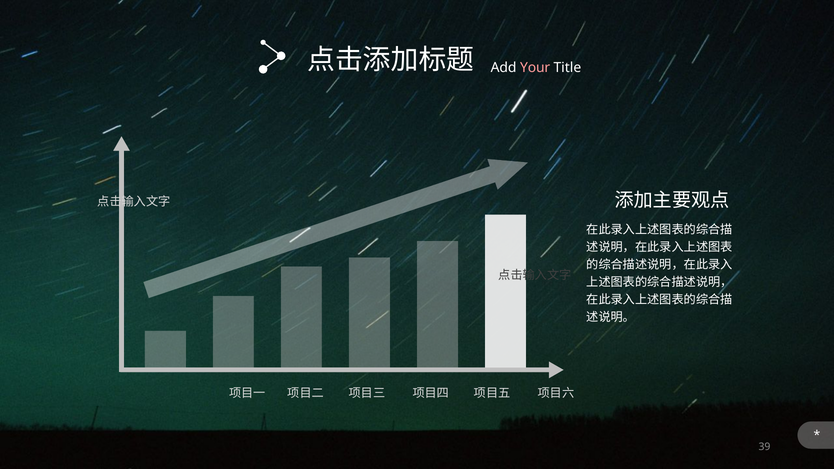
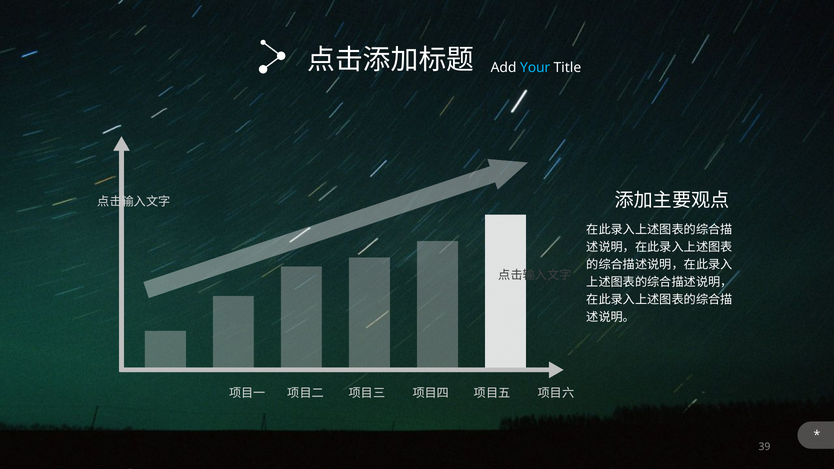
Your colour: pink -> light blue
